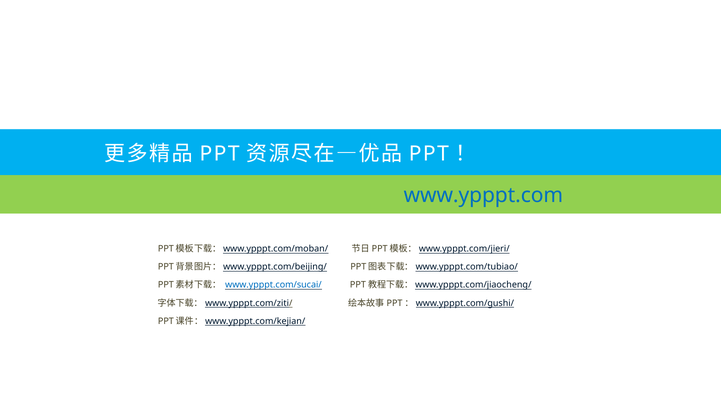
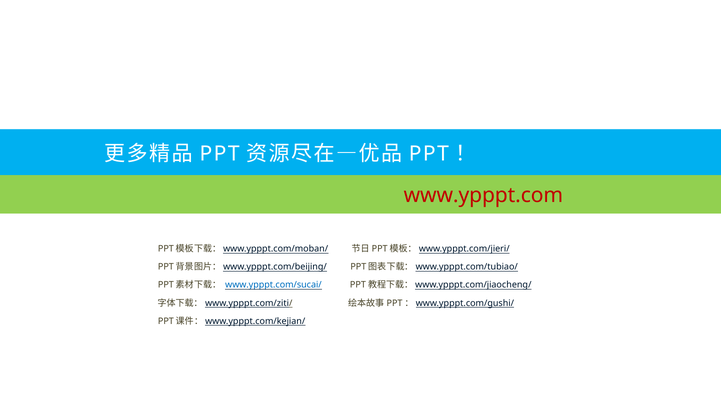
www.ypppt.com colour: blue -> red
